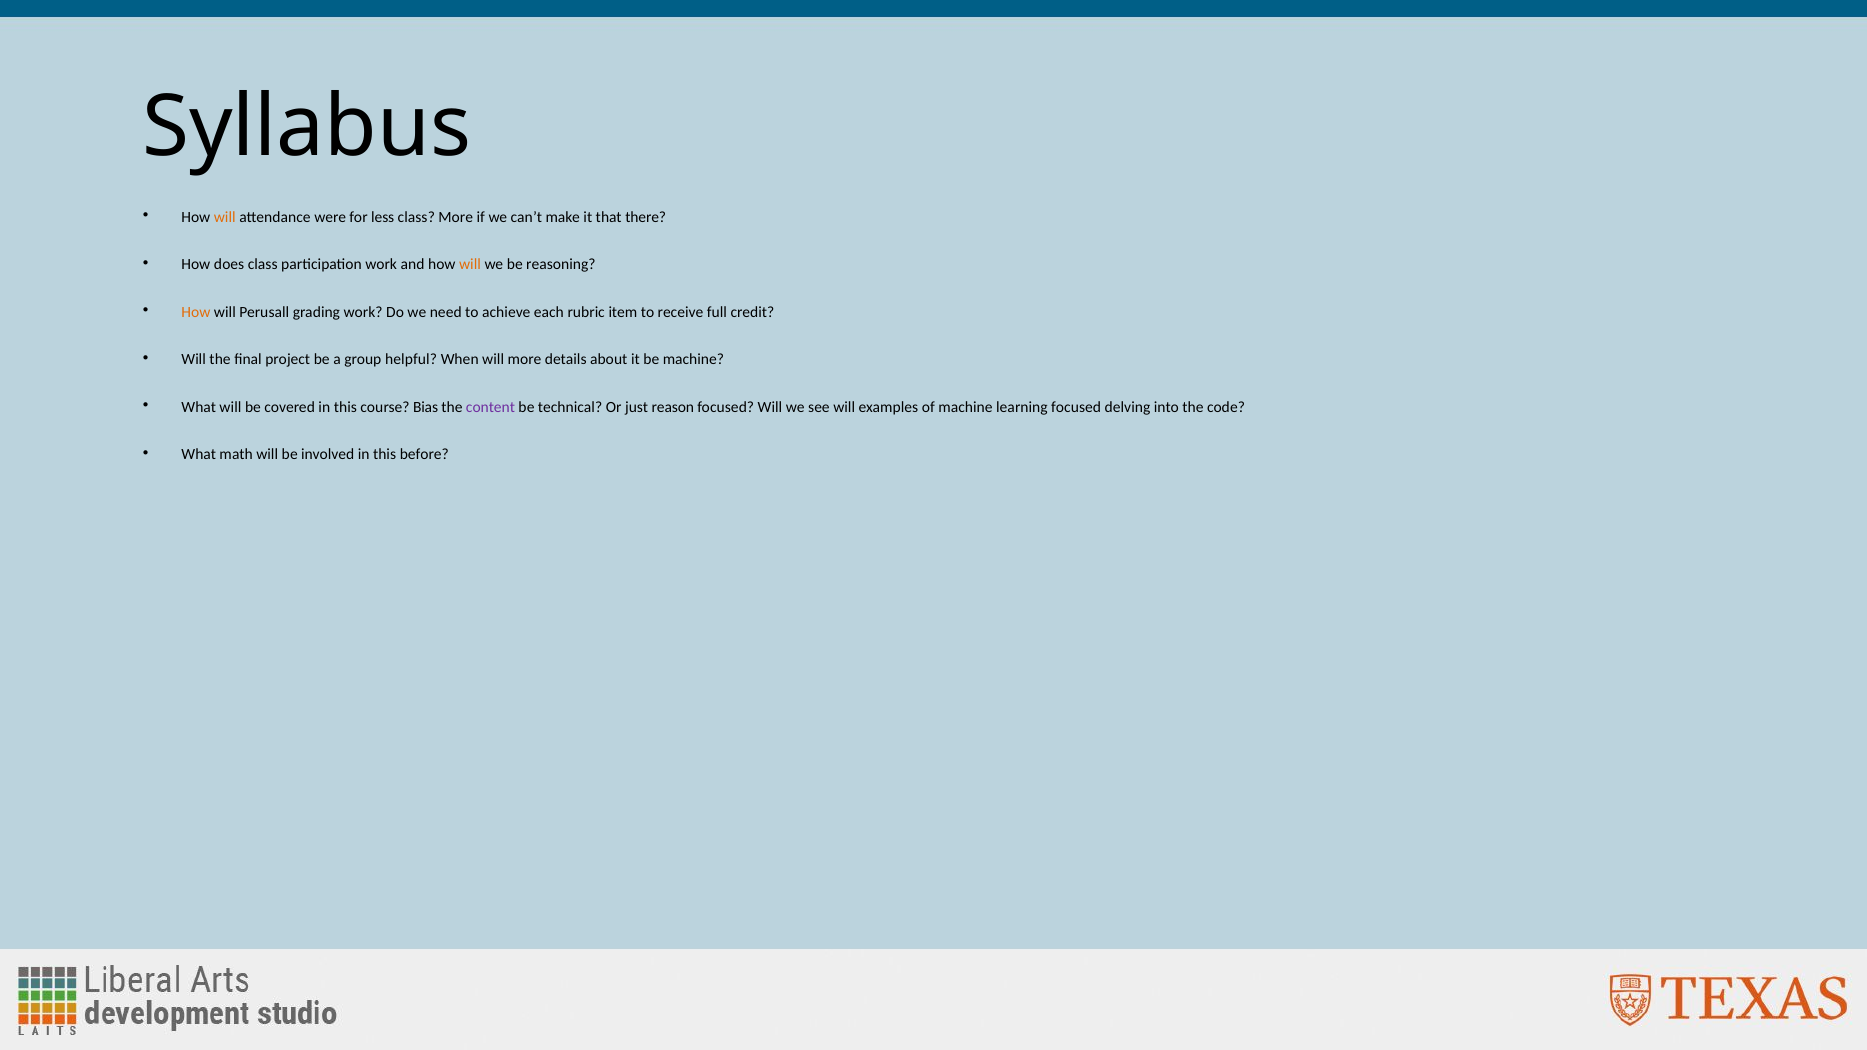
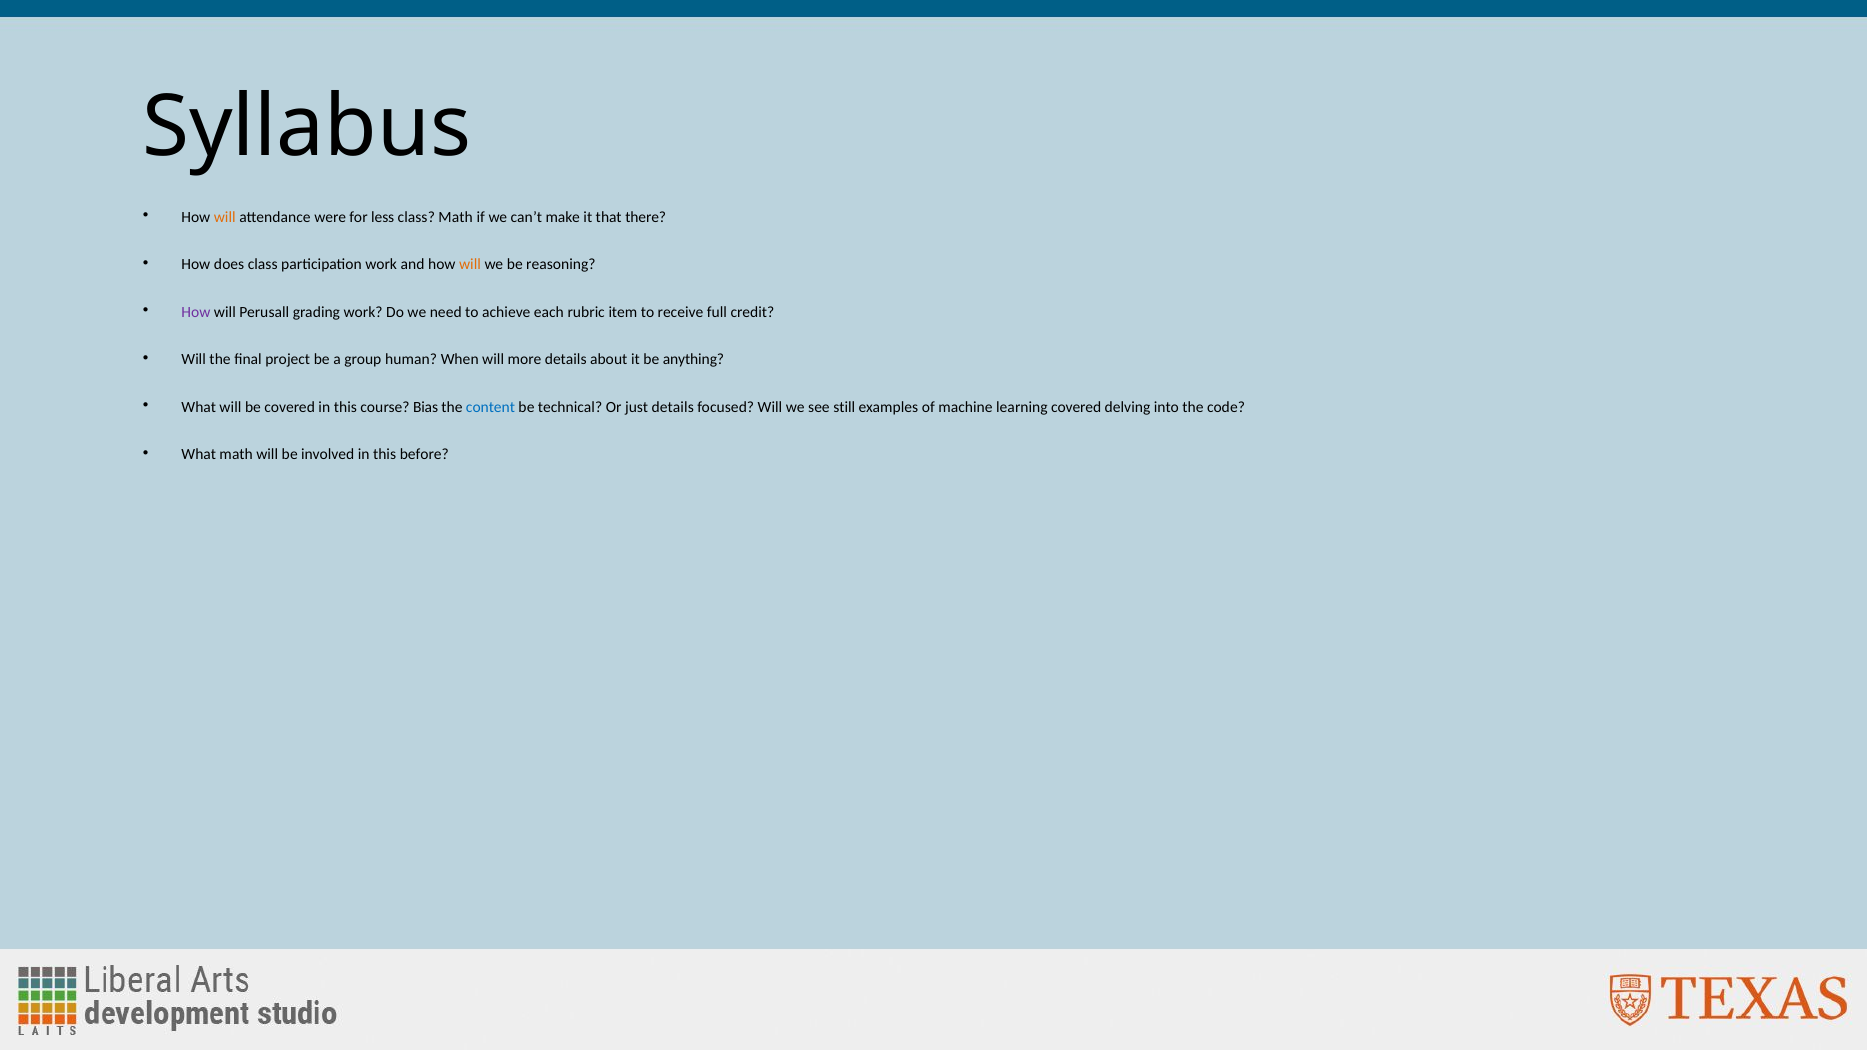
class More: More -> Math
How at (196, 312) colour: orange -> purple
helpful: helpful -> human
be machine: machine -> anything
content colour: purple -> blue
just reason: reason -> details
see will: will -> still
learning focused: focused -> covered
